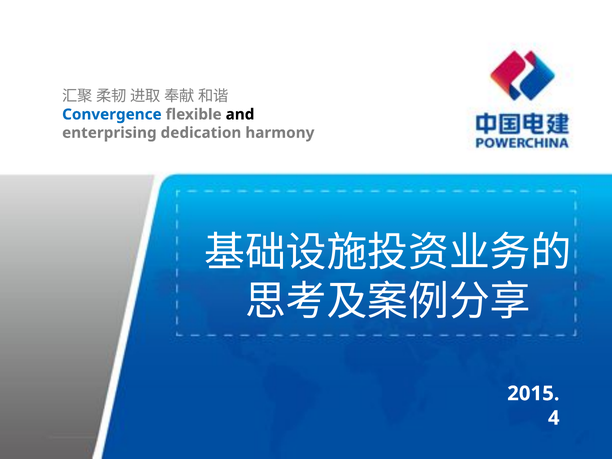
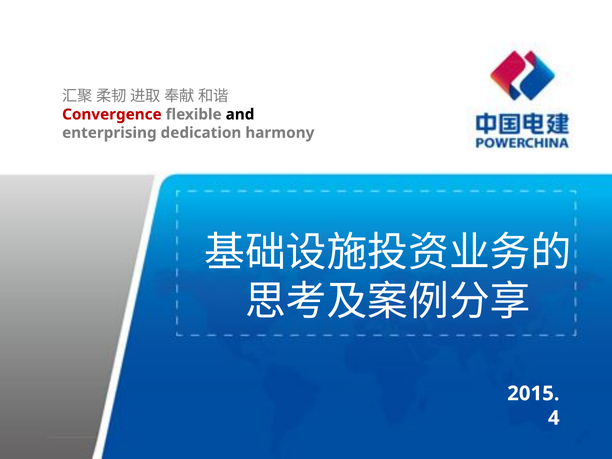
Convergence colour: blue -> red
